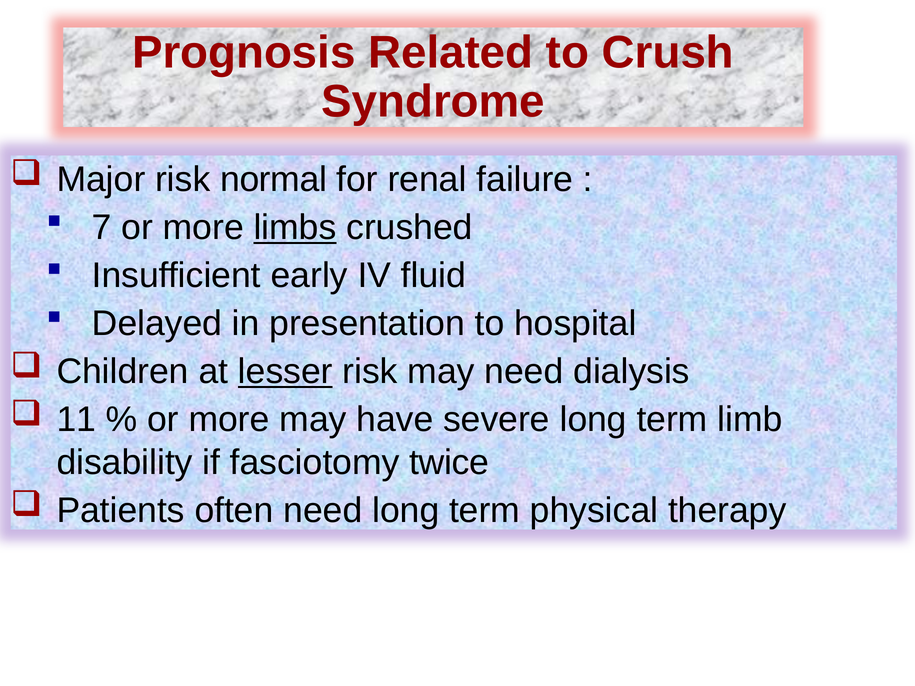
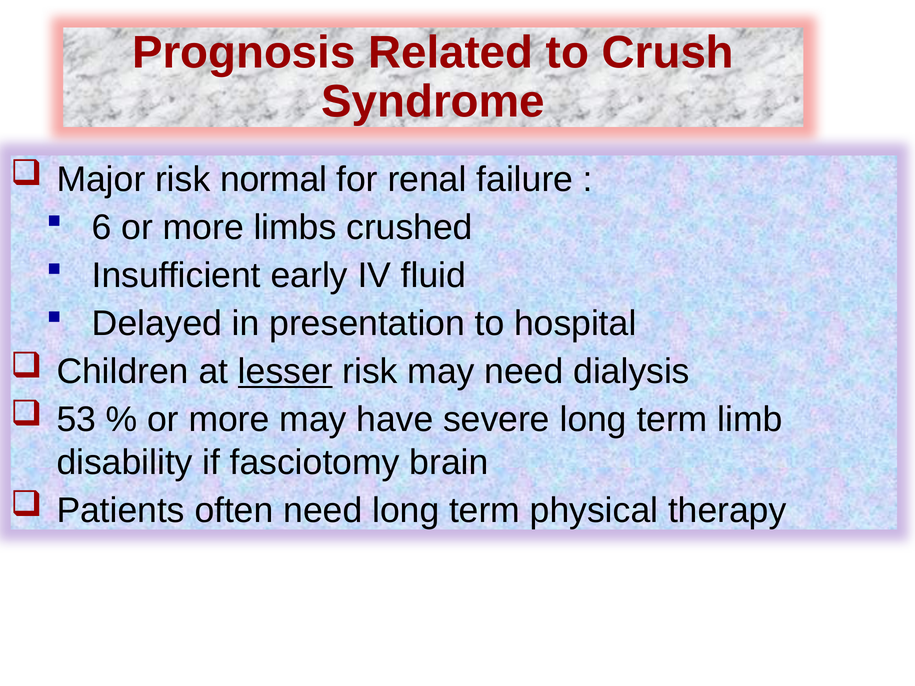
7: 7 -> 6
limbs underline: present -> none
11: 11 -> 53
twice: twice -> brain
